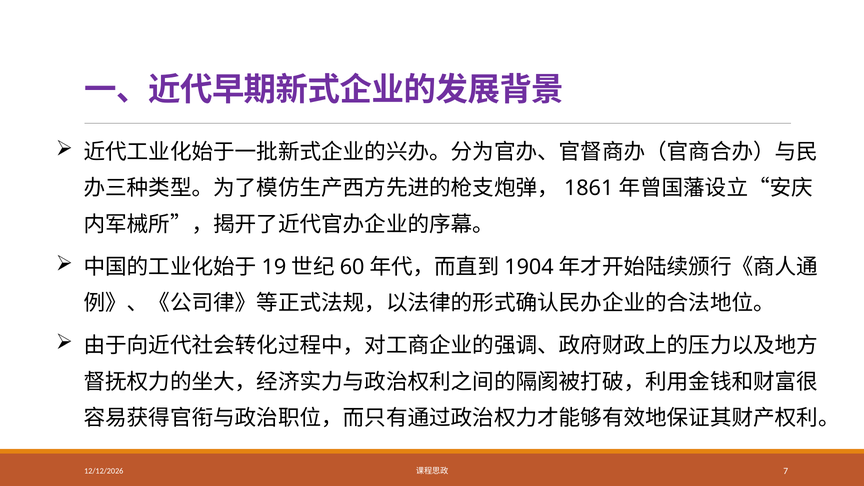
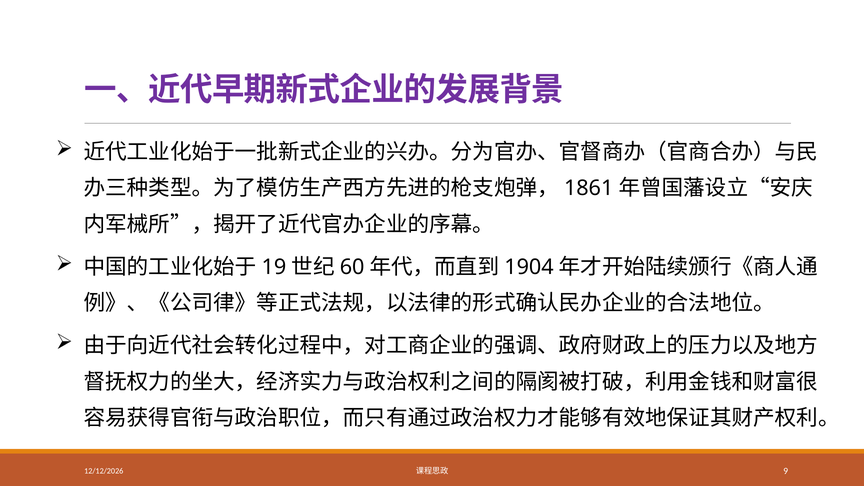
7: 7 -> 9
